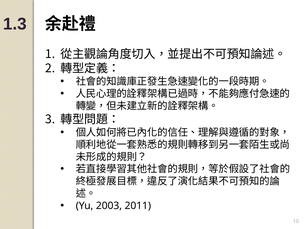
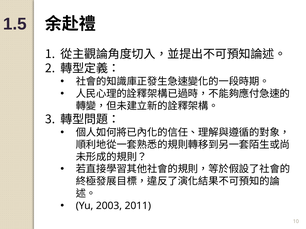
1.3: 1.3 -> 1.5
